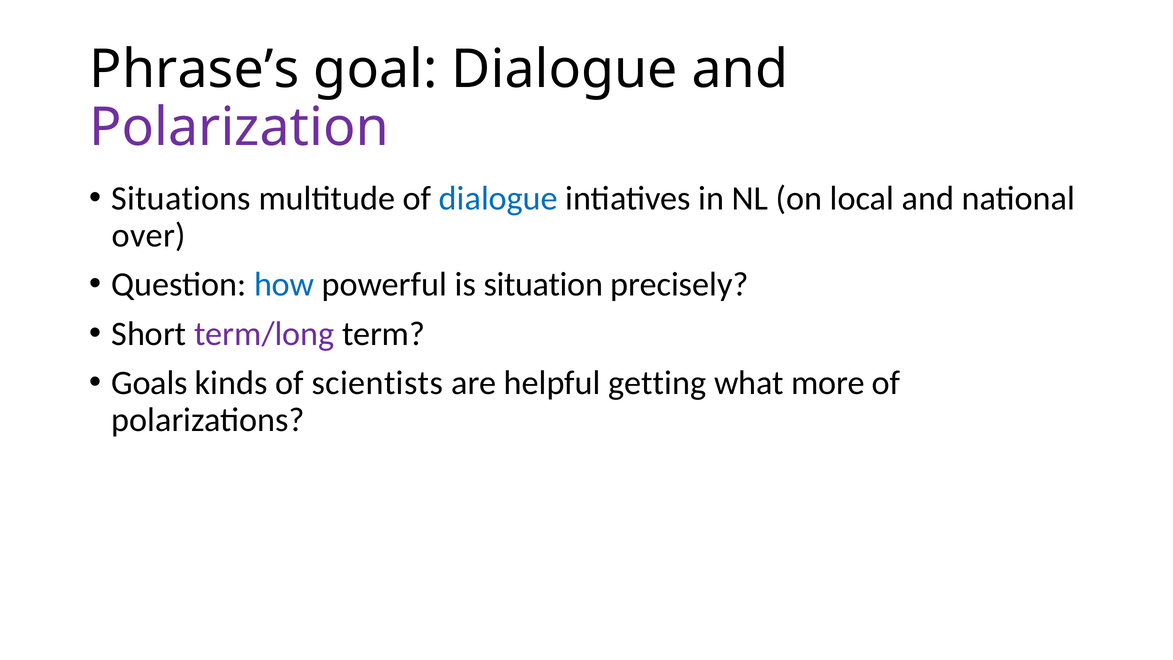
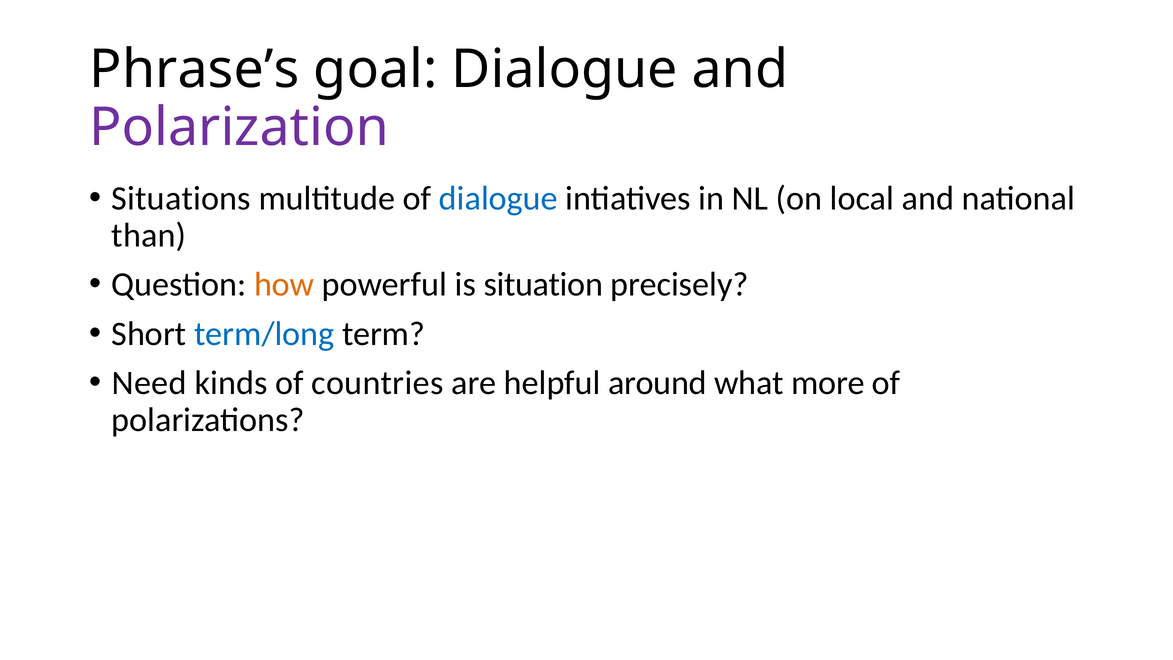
over: over -> than
how colour: blue -> orange
term/long colour: purple -> blue
Goals: Goals -> Need
scientists: scientists -> countries
getting: getting -> around
